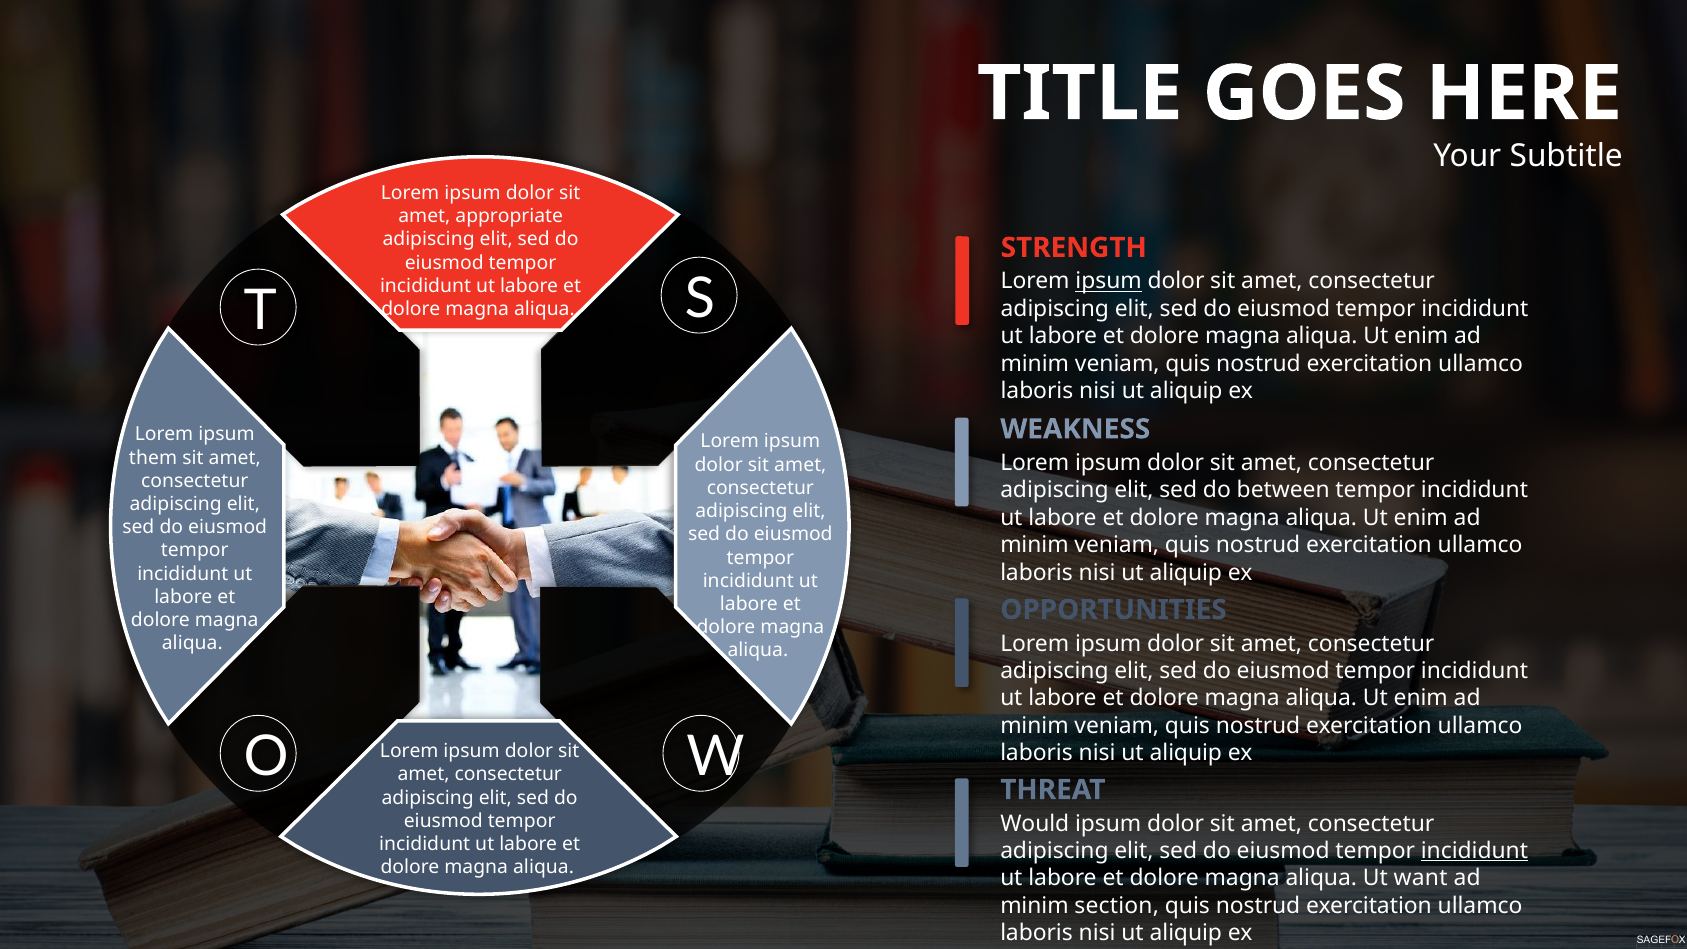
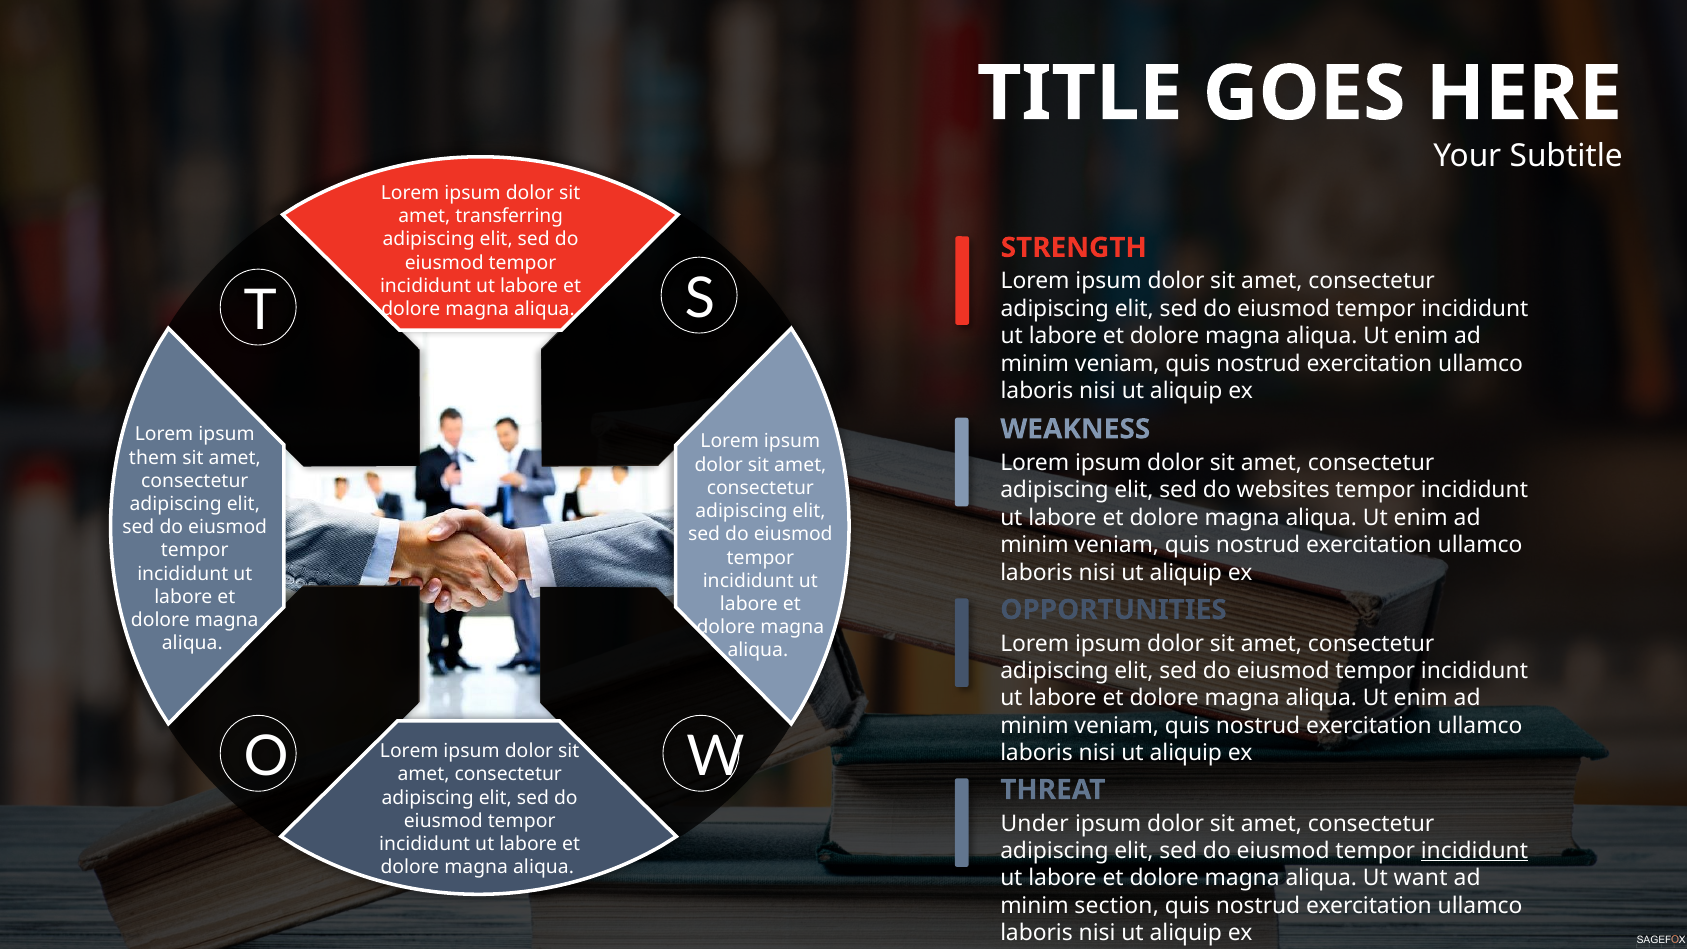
appropriate: appropriate -> transferring
ipsum at (1109, 281) underline: present -> none
between: between -> websites
Would: Would -> Under
